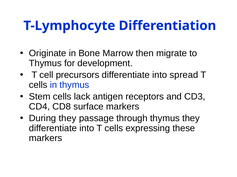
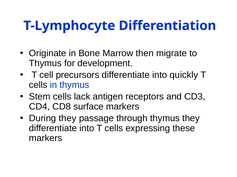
spread: spread -> quickly
